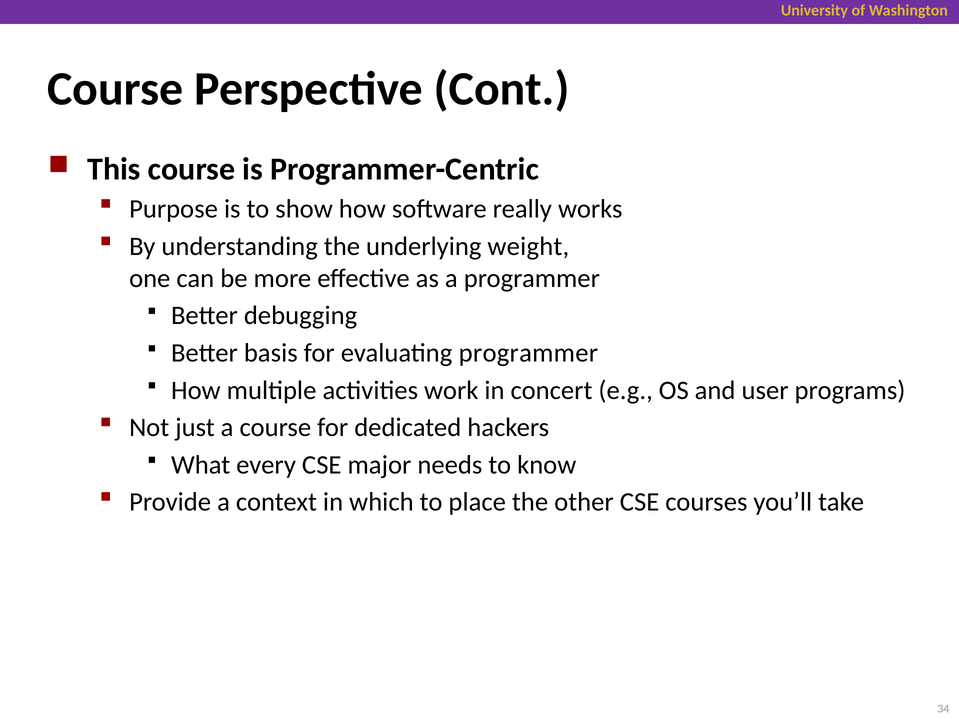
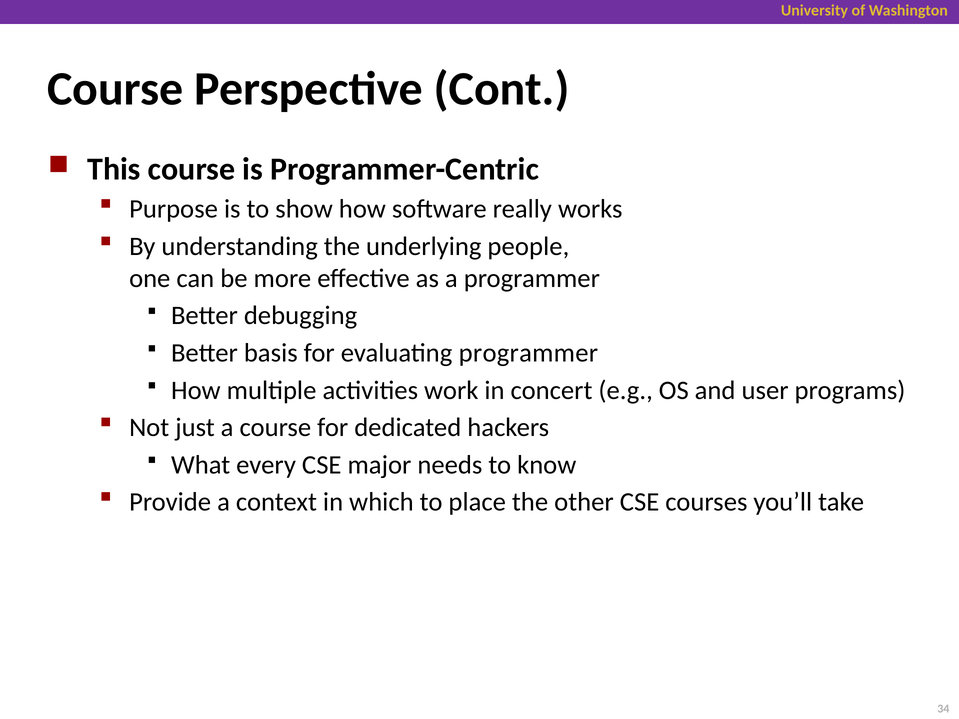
weight: weight -> people
